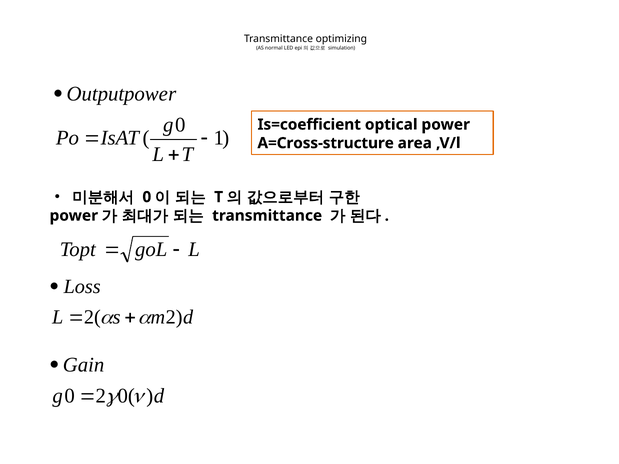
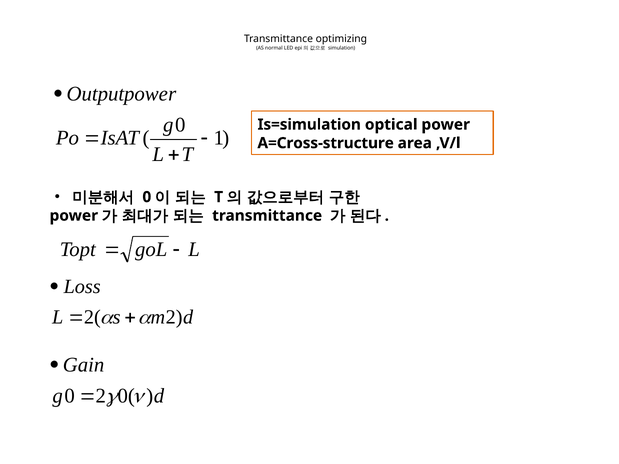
Is=coefficient: Is=coefficient -> Is=simulation
